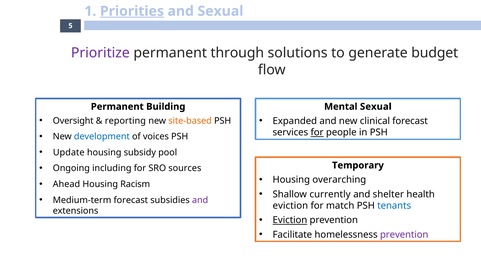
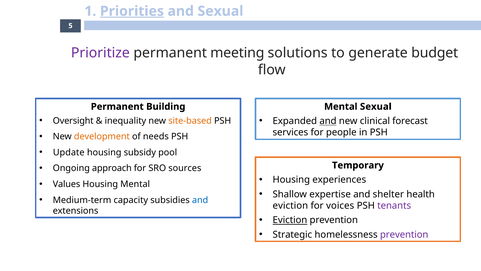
through: through -> meeting
reporting: reporting -> inequality
and at (328, 121) underline: none -> present
for at (317, 132) underline: present -> none
development colour: blue -> orange
voices: voices -> needs
including: including -> approach
overarching: overarching -> experiences
Ahead: Ahead -> Values
Housing Racism: Racism -> Mental
currently: currently -> expertise
Medium-term forecast: forecast -> capacity
and at (200, 200) colour: purple -> blue
match: match -> voices
tenants colour: blue -> purple
Facilitate: Facilitate -> Strategic
